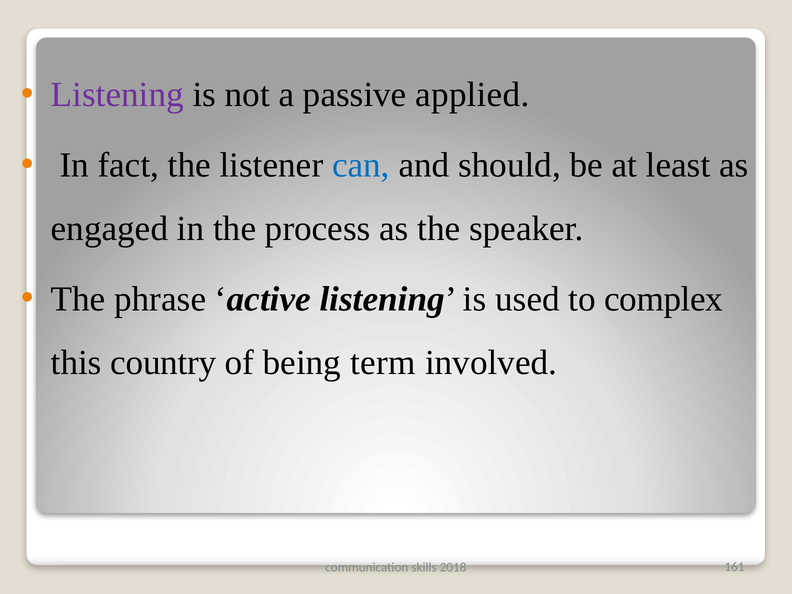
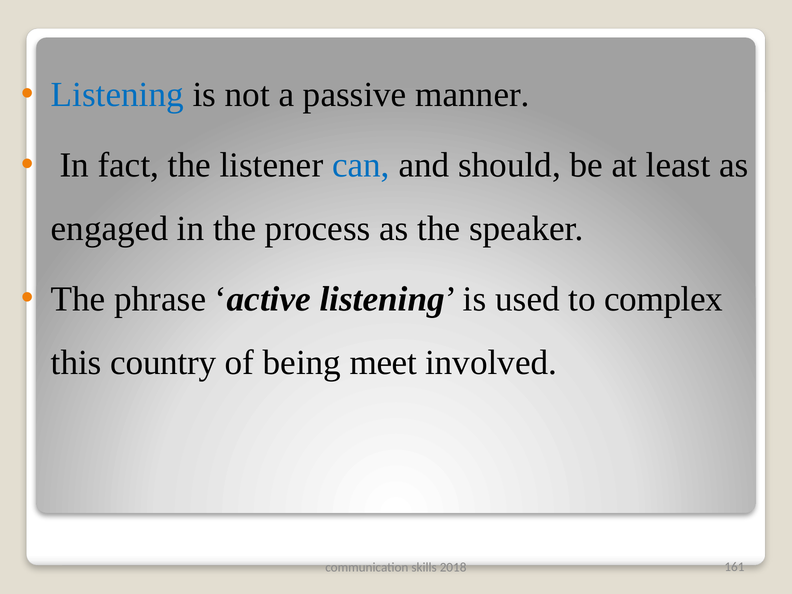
Listening at (117, 95) colour: purple -> blue
applied: applied -> manner
term: term -> meet
